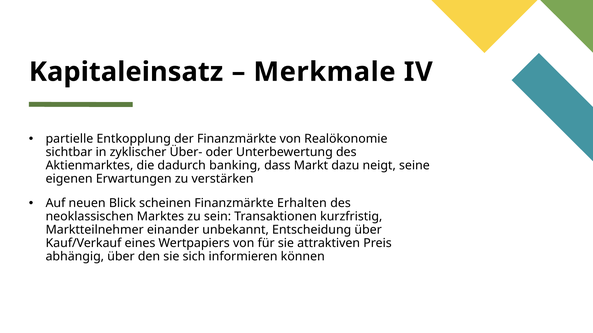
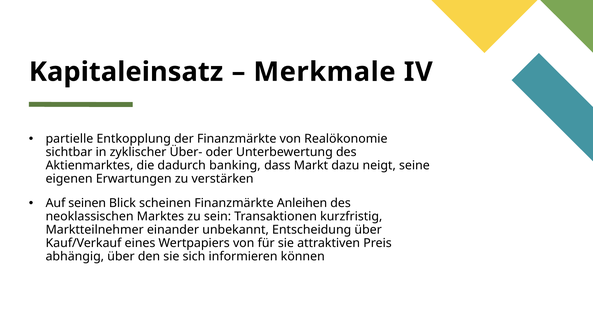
neuen: neuen -> seinen
Erhalten: Erhalten -> Anleihen
